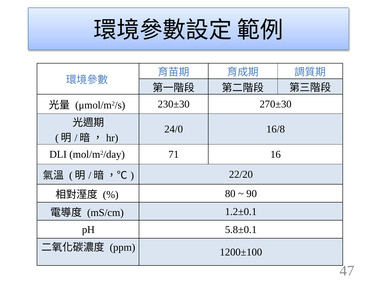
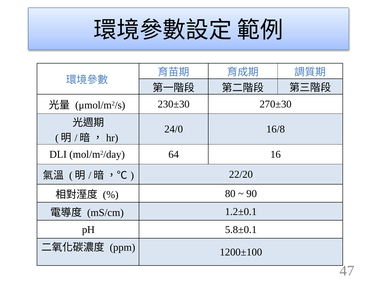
71: 71 -> 64
